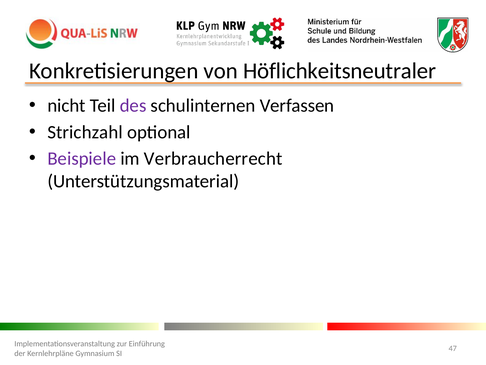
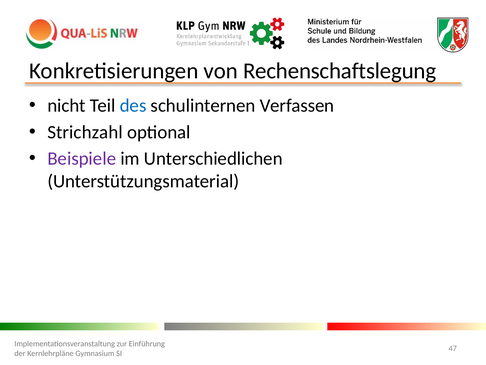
Höflichkeitsneutraler: Höflichkeitsneutraler -> Rechenschaftslegung
des colour: purple -> blue
Verbraucherrecht: Verbraucherrecht -> Unterschiedlichen
